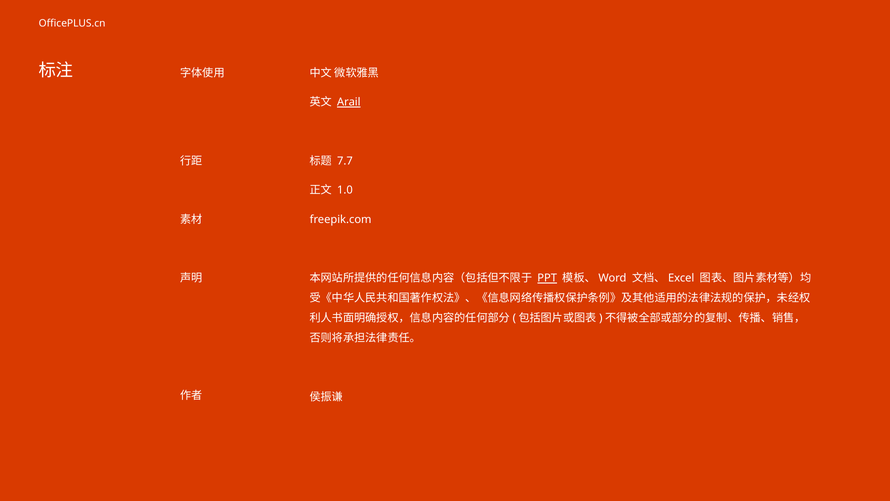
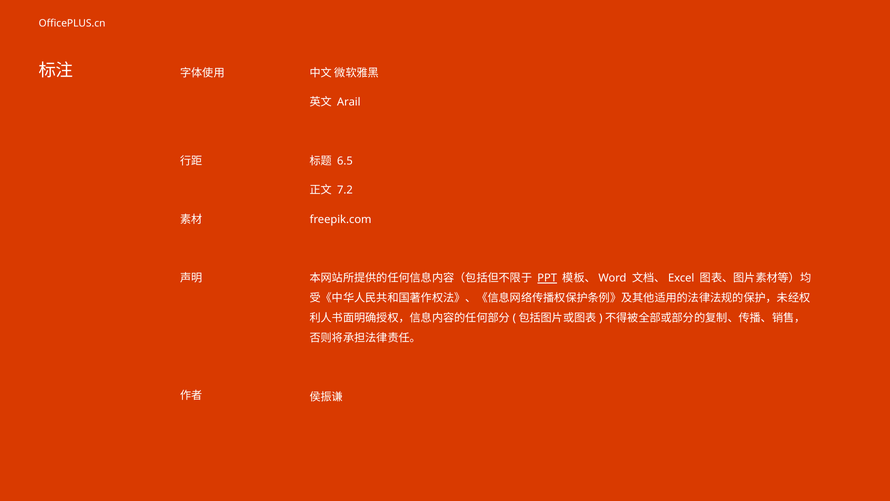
Arail underline: present -> none
7.7: 7.7 -> 6.5
1.0: 1.0 -> 7.2
